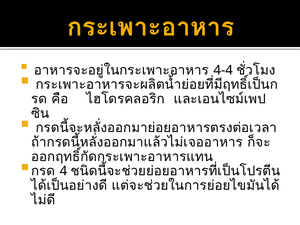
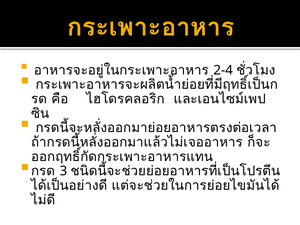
4-4: 4-4 -> 2-4
4: 4 -> 3
